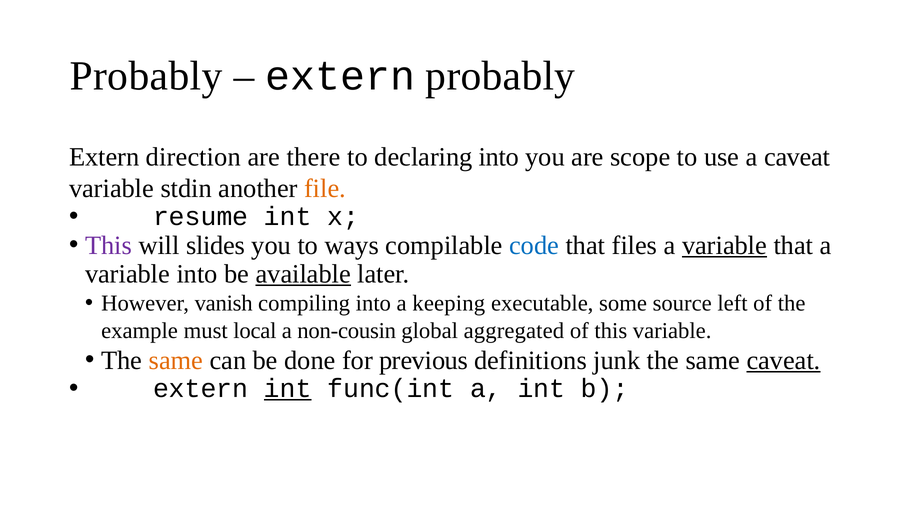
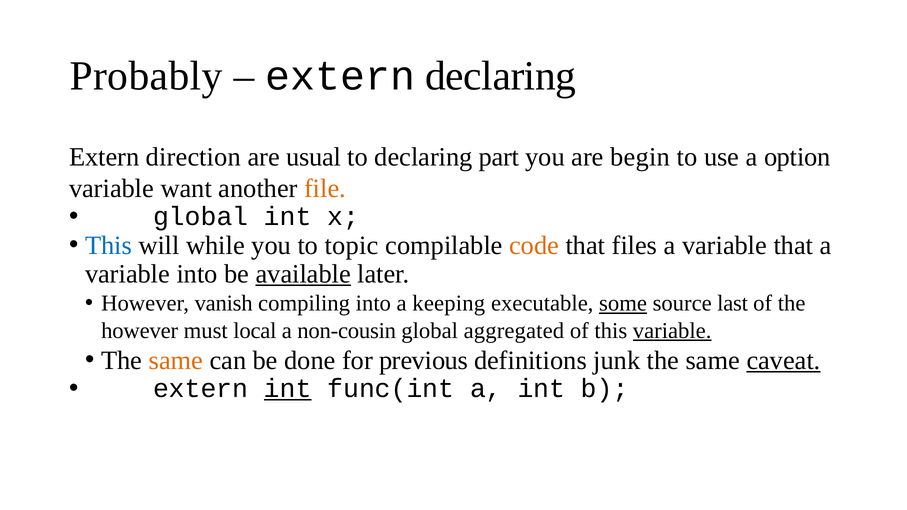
extern probably: probably -> declaring
there: there -> usual
declaring into: into -> part
scope: scope -> begin
a caveat: caveat -> option
stdin: stdin -> want
resume at (201, 217): resume -> global
This at (109, 245) colour: purple -> blue
slides: slides -> while
ways: ways -> topic
code colour: blue -> orange
variable at (725, 245) underline: present -> none
some underline: none -> present
left: left -> last
example at (140, 331): example -> however
variable at (672, 331) underline: none -> present
